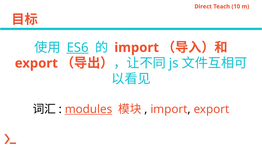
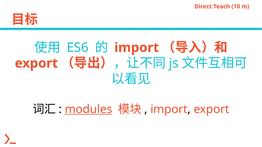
ES6 underline: present -> none
